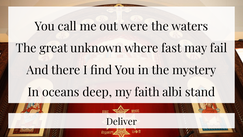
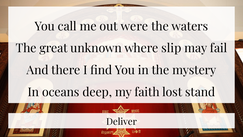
fast: fast -> slip
albi: albi -> lost
